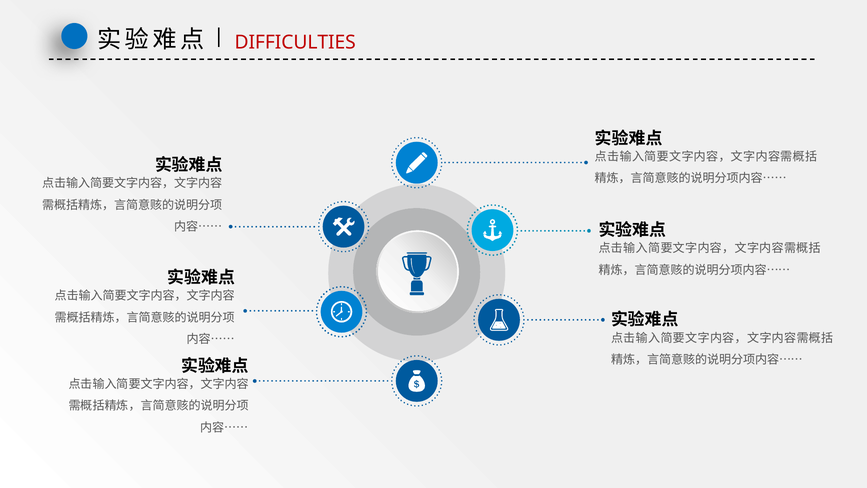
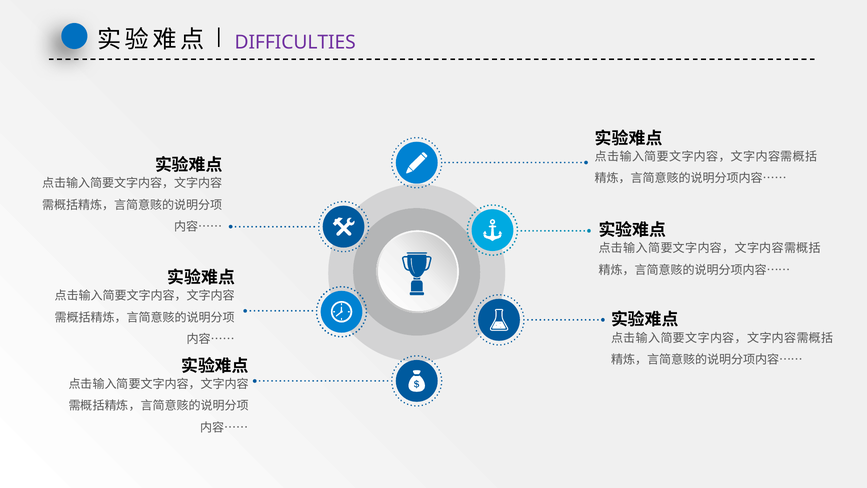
DIFFICULTIES colour: red -> purple
